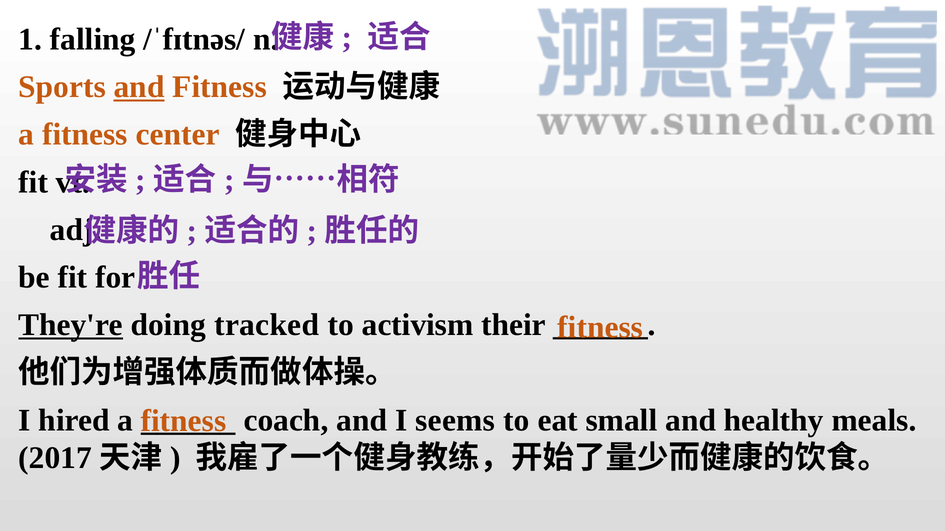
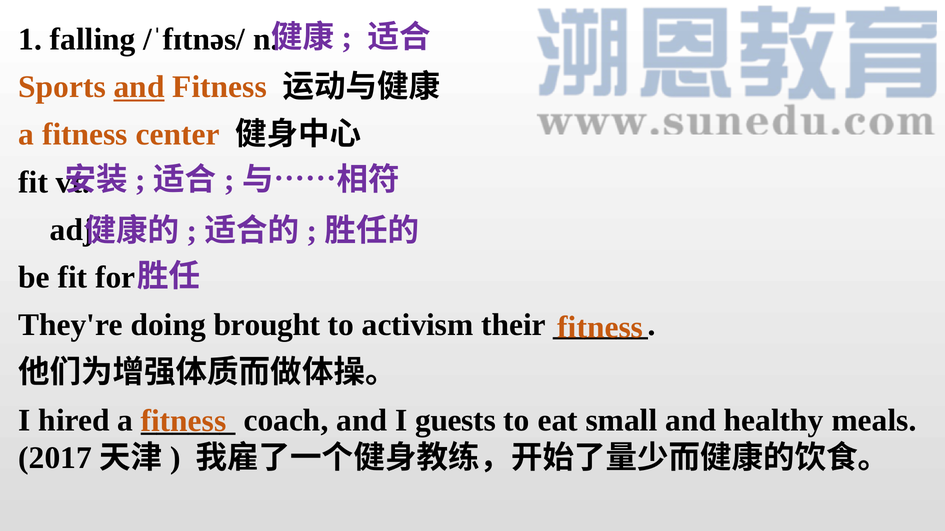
They're underline: present -> none
tracked: tracked -> brought
seems: seems -> guests
